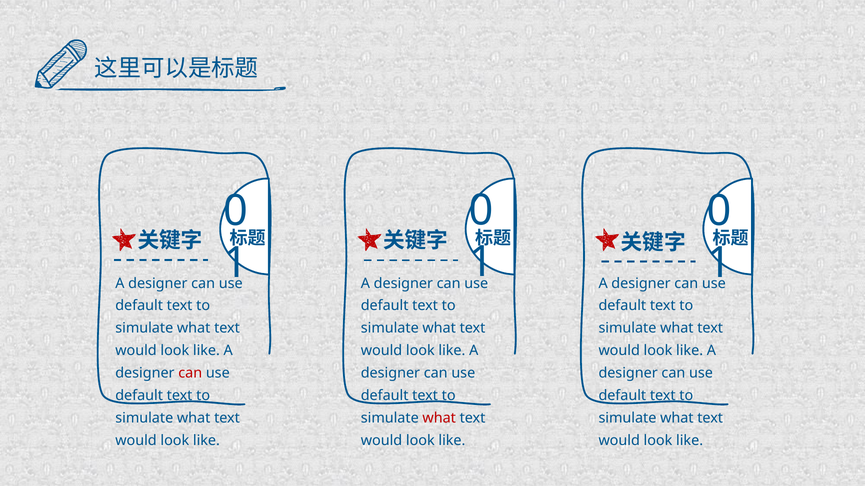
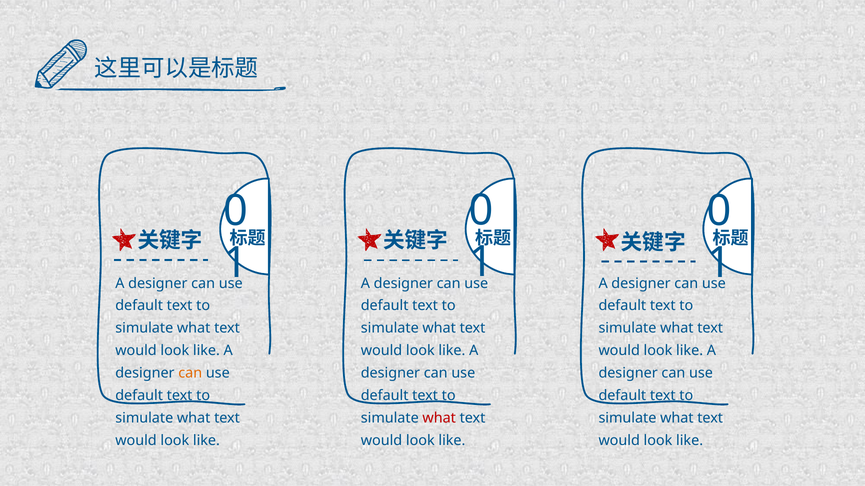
can at (190, 373) colour: red -> orange
